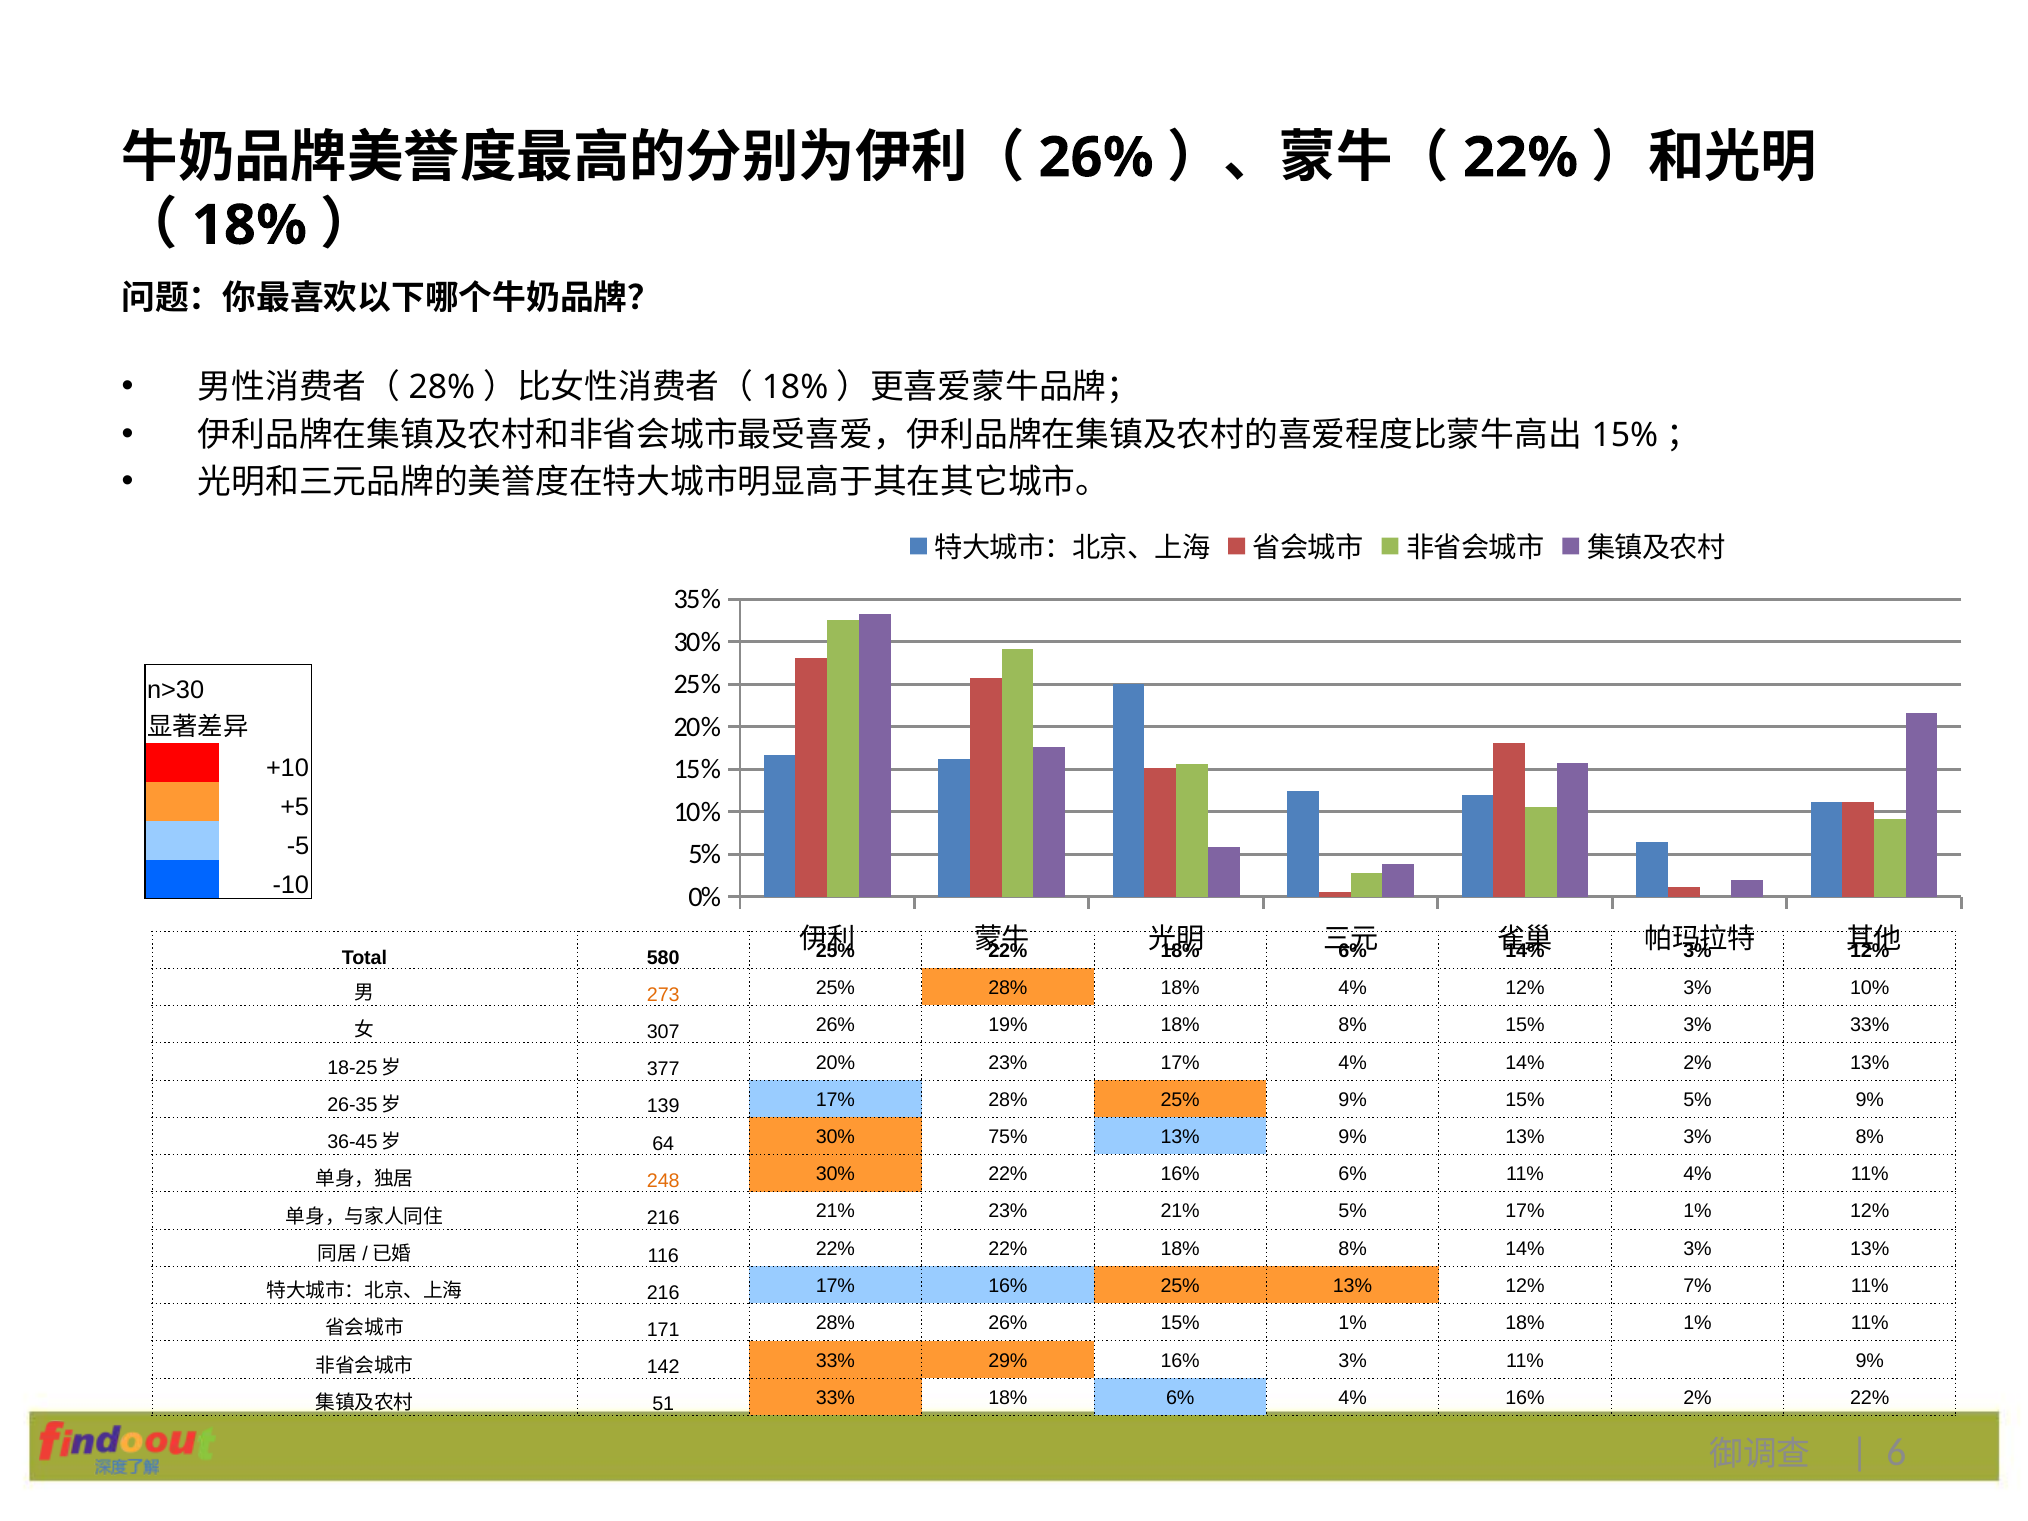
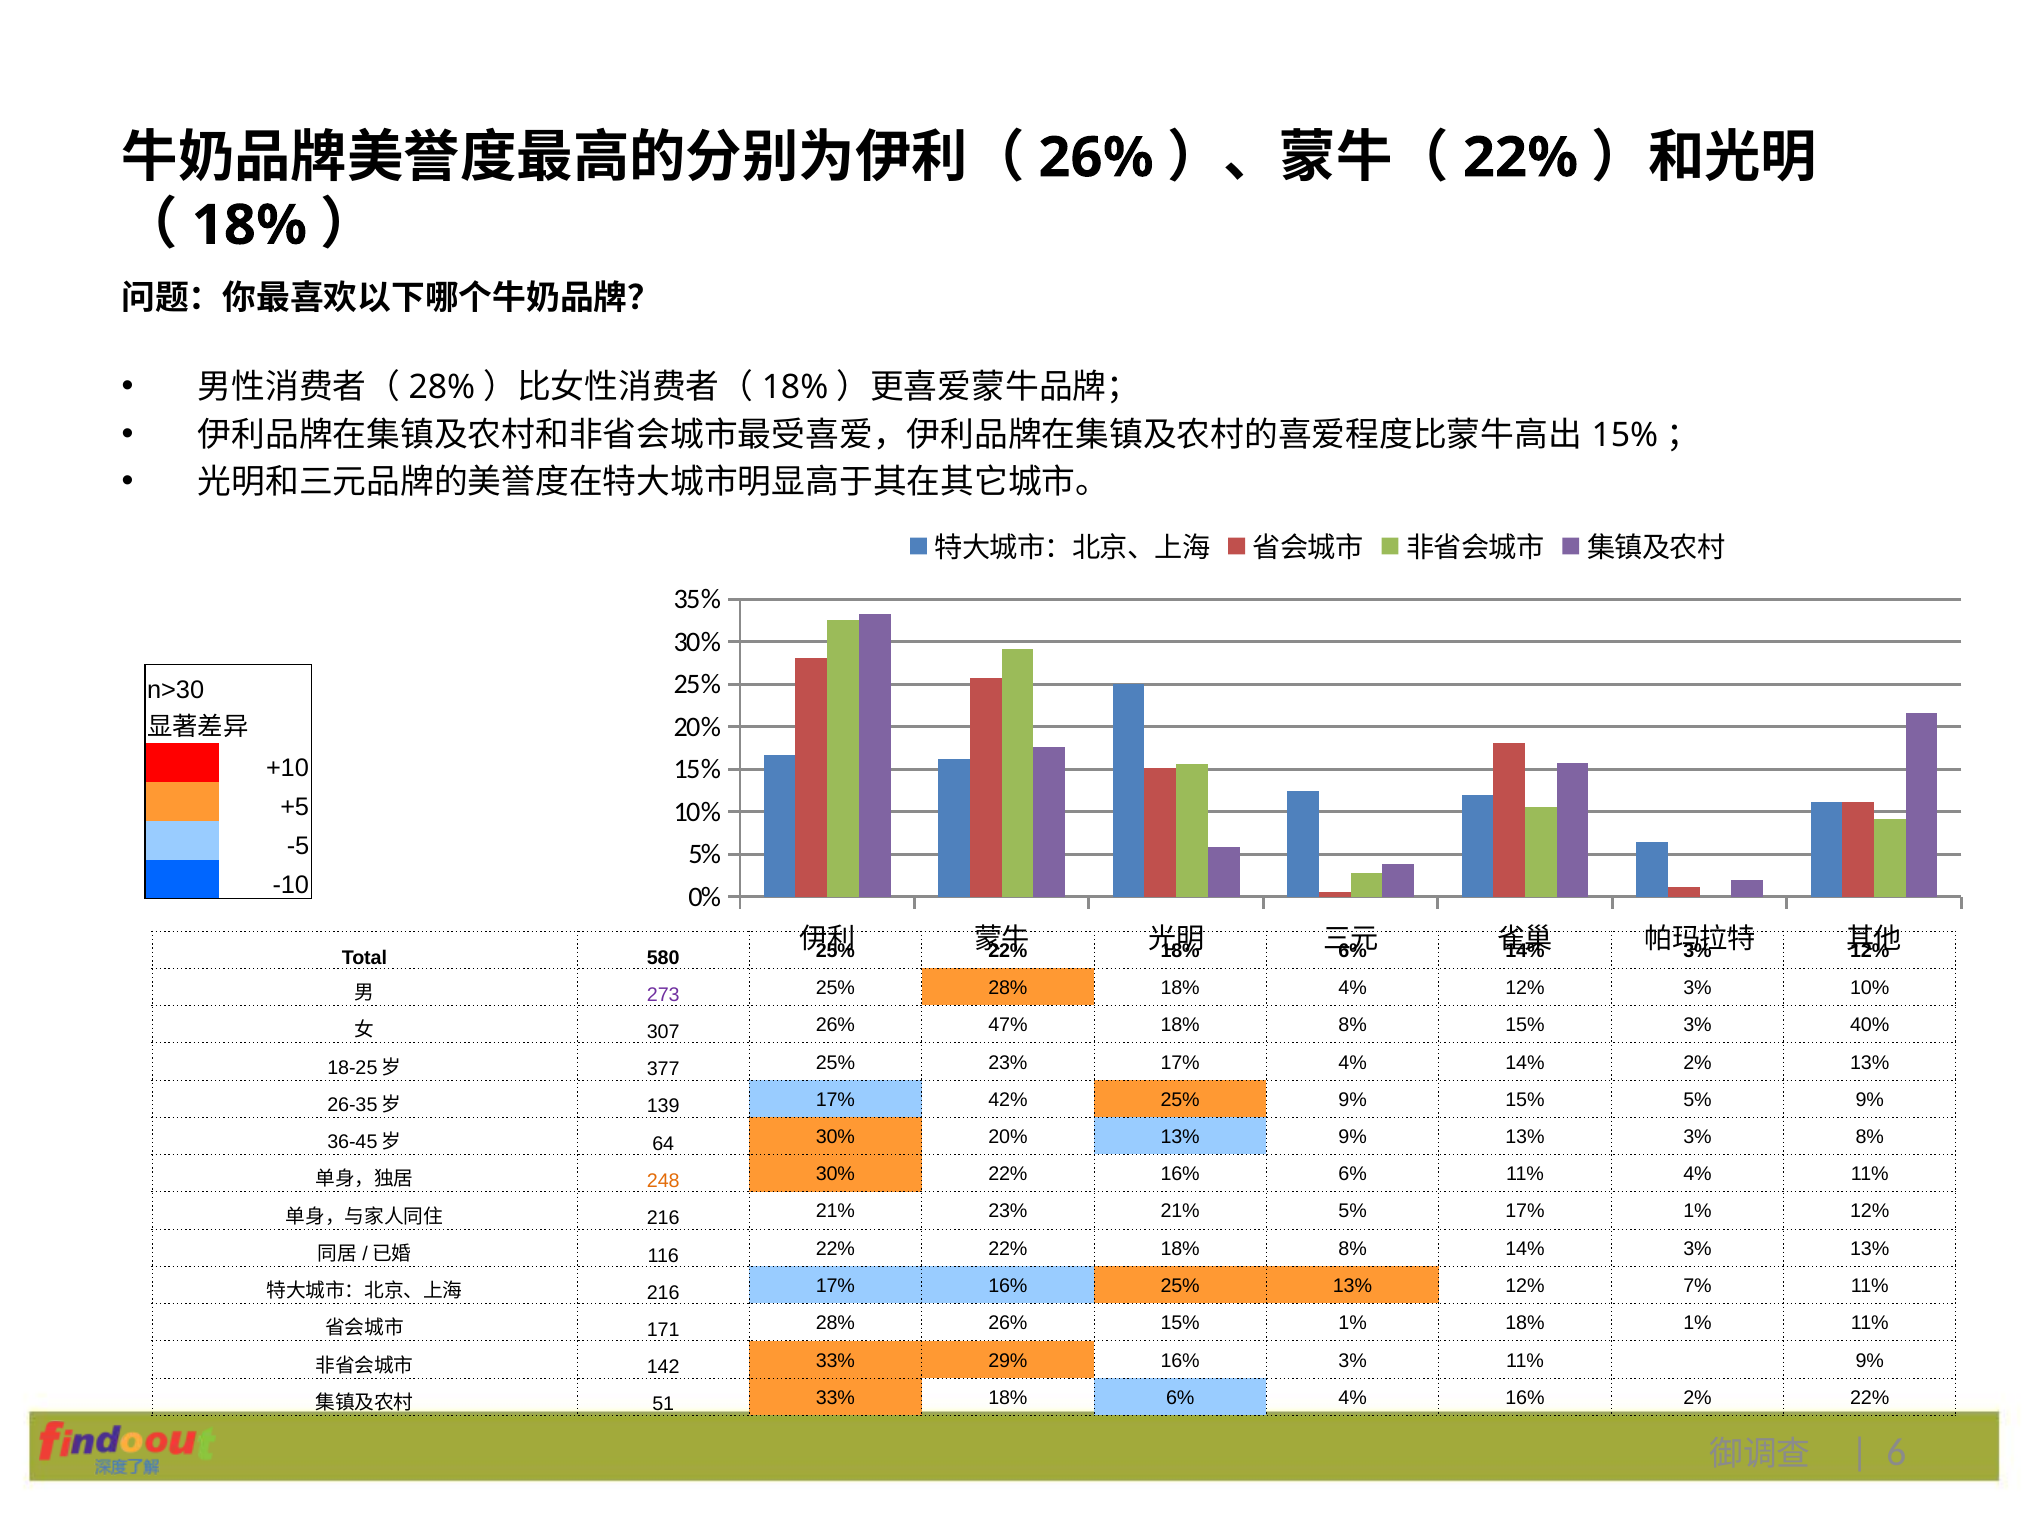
273 colour: orange -> purple
19%: 19% -> 47%
3% 33%: 33% -> 40%
377 20%: 20% -> 25%
17% 28%: 28% -> 42%
30% 75%: 75% -> 20%
